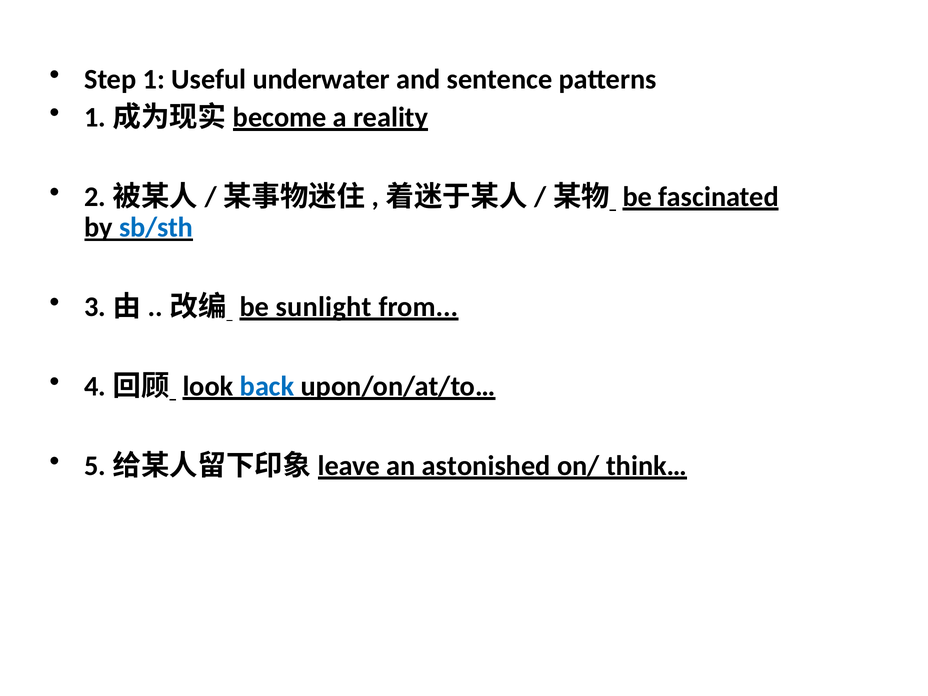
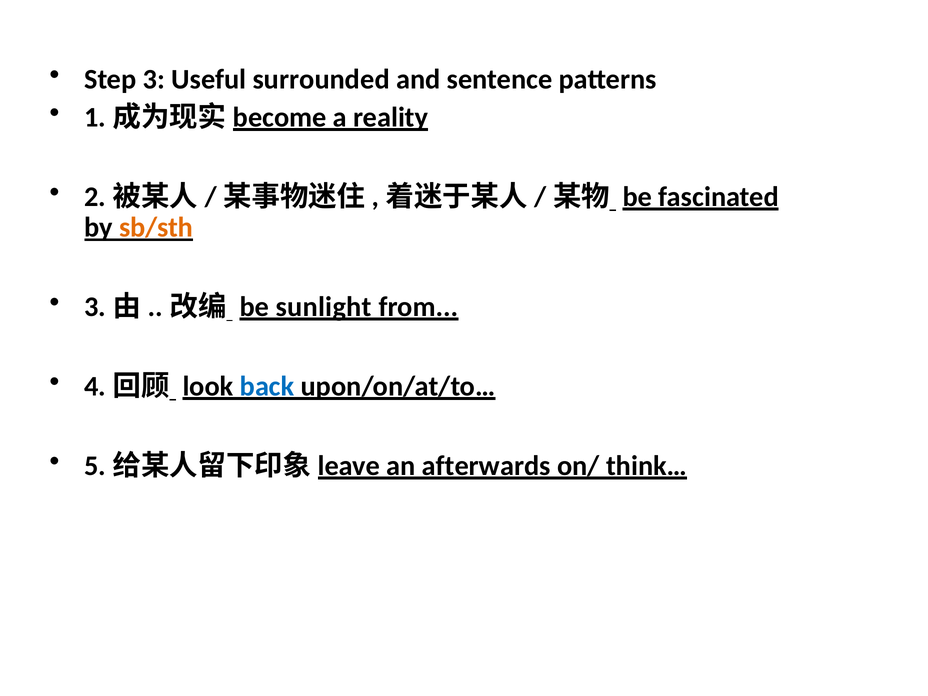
1: 1 -> 3
underwater: underwater -> surrounded
sb/sth colour: blue -> orange
astonished: astonished -> afterwards
